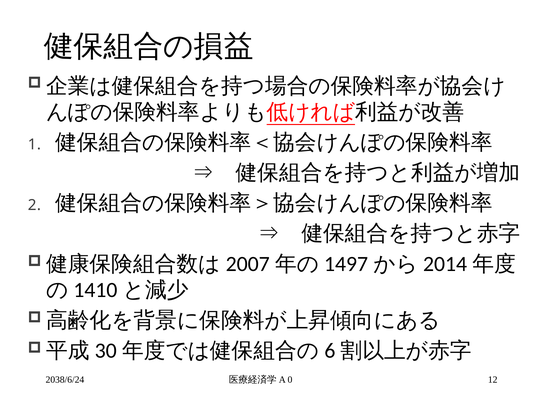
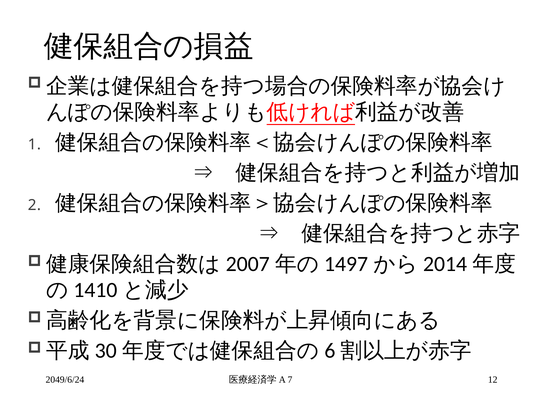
2038/6/24: 2038/6/24 -> 2049/6/24
0: 0 -> 7
